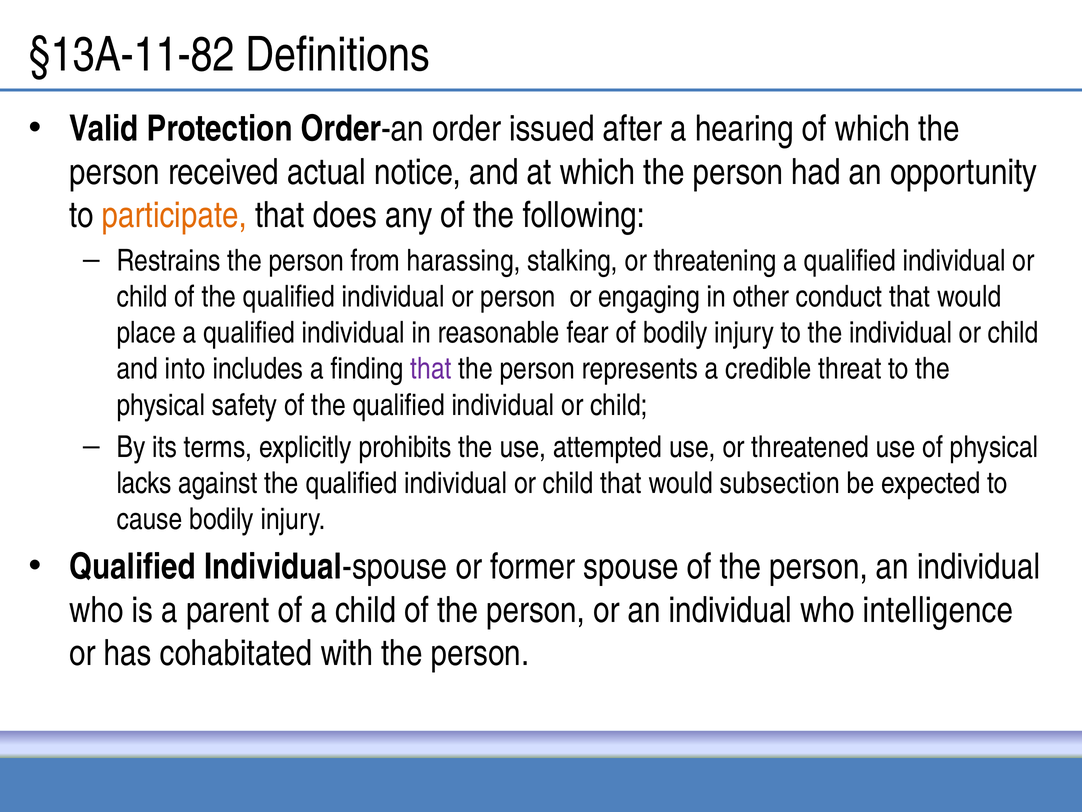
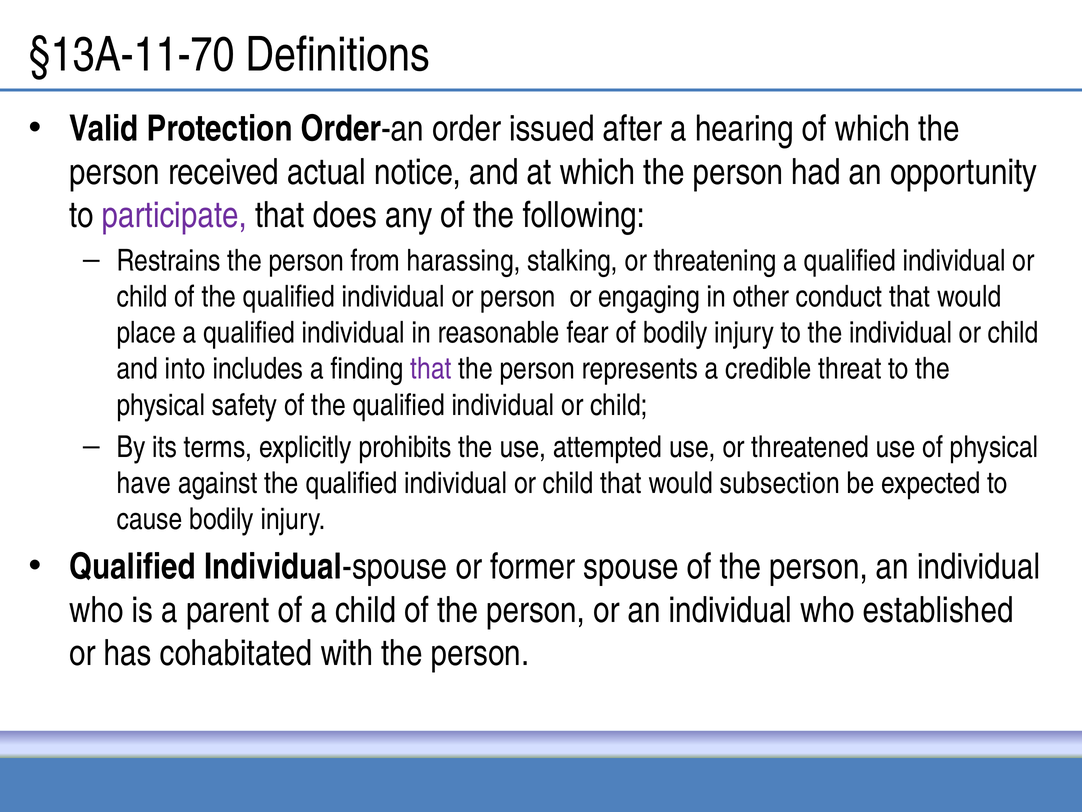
§13A-11-82: §13A-11-82 -> §13A-11-70
participate colour: orange -> purple
lacks: lacks -> have
intelligence: intelligence -> established
